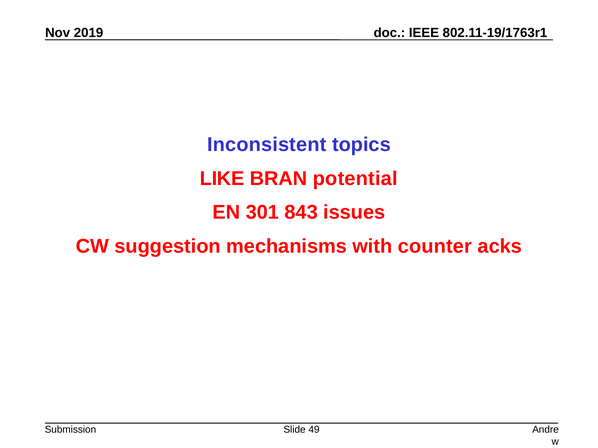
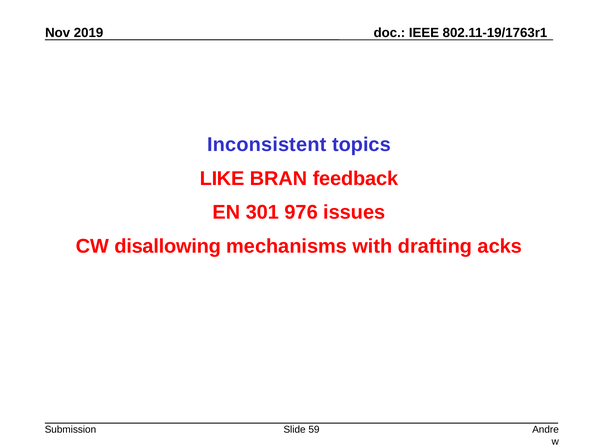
potential: potential -> feedback
843: 843 -> 976
suggestion: suggestion -> disallowing
counter: counter -> drafting
49: 49 -> 59
